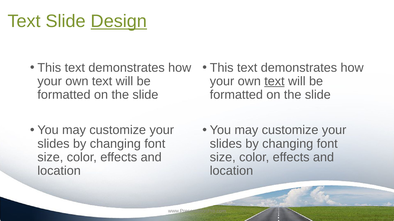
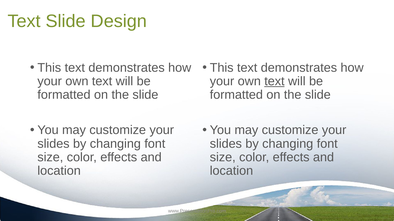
Design underline: present -> none
